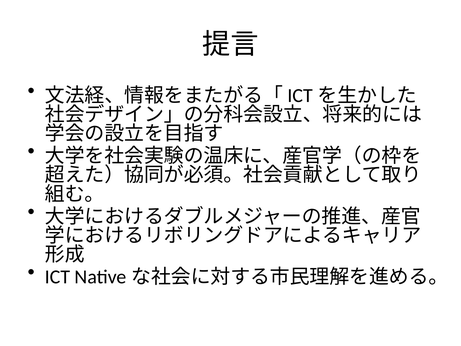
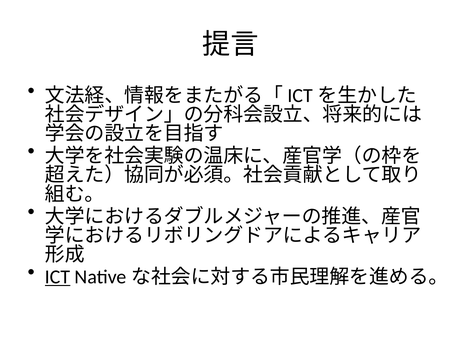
ICT underline: none -> present
